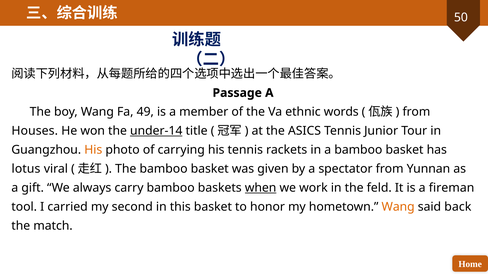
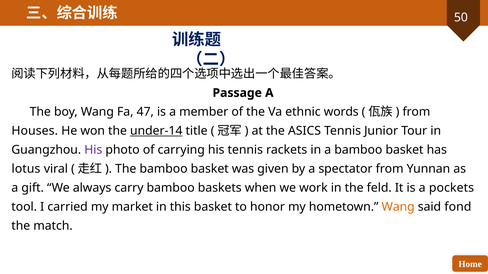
49: 49 -> 47
His at (93, 150) colour: orange -> purple
when underline: present -> none
fireman: fireman -> pockets
second: second -> market
back: back -> fond
